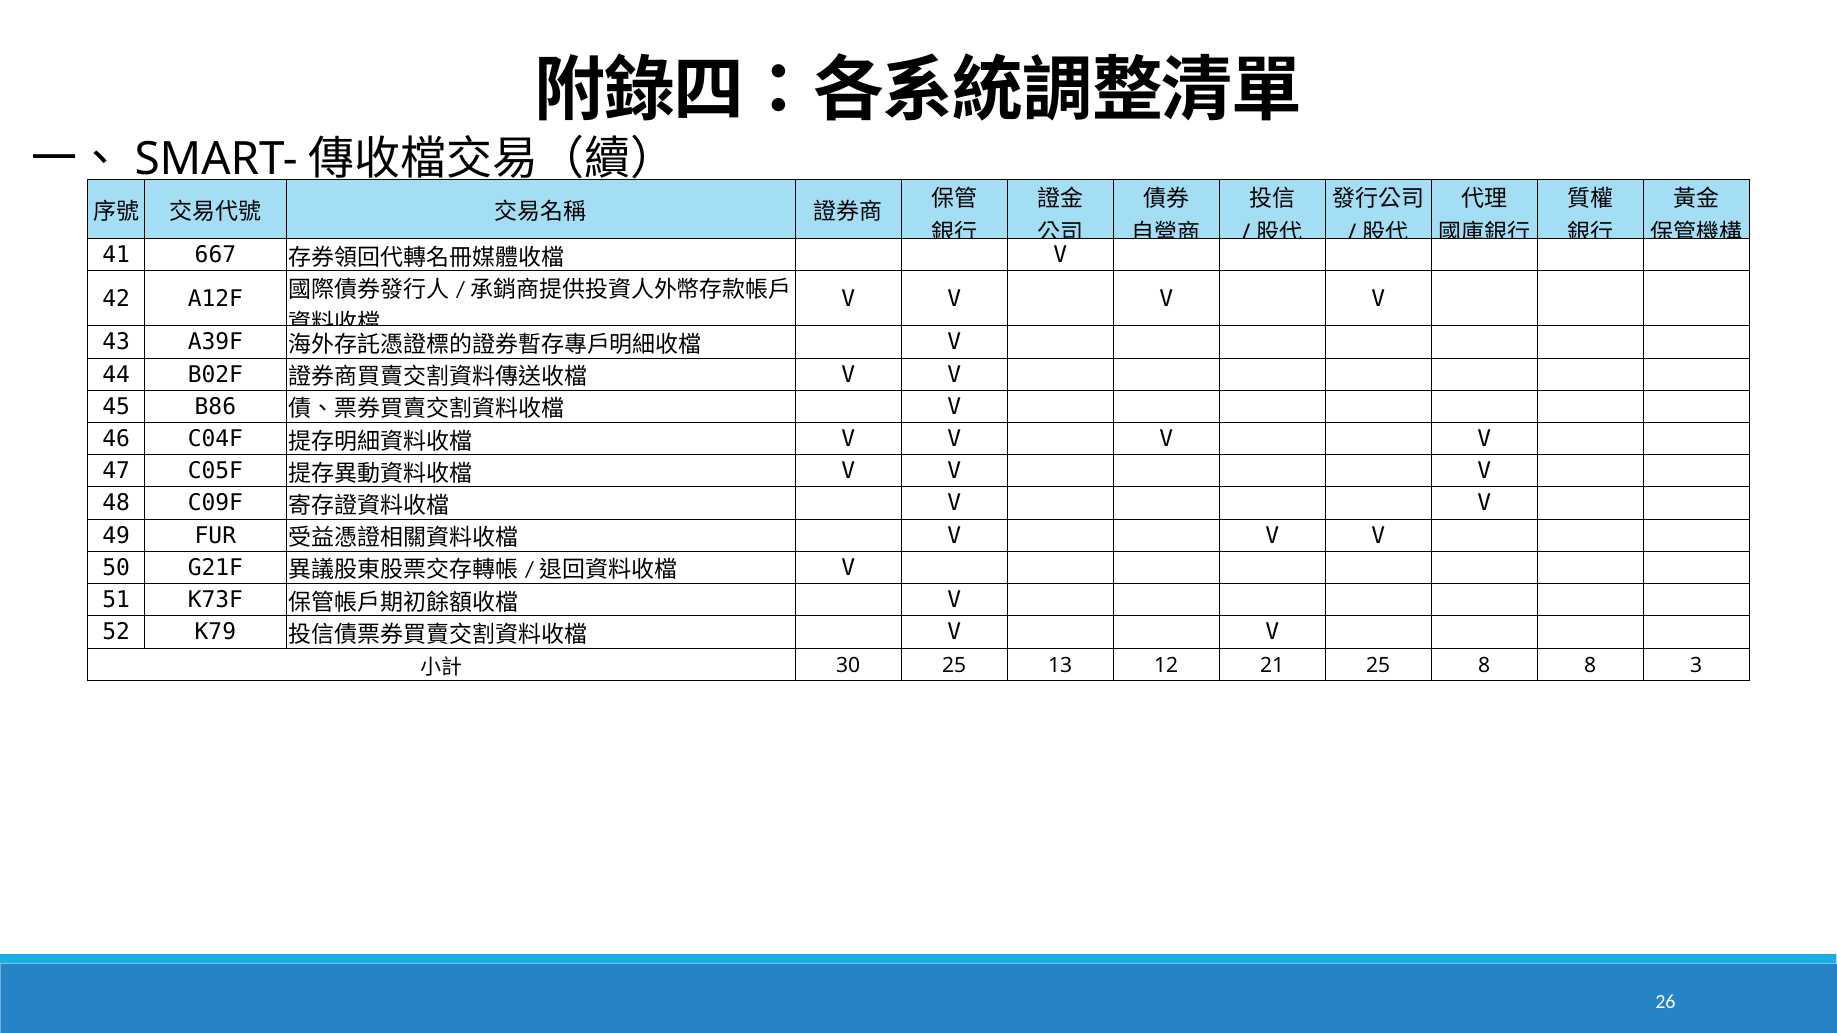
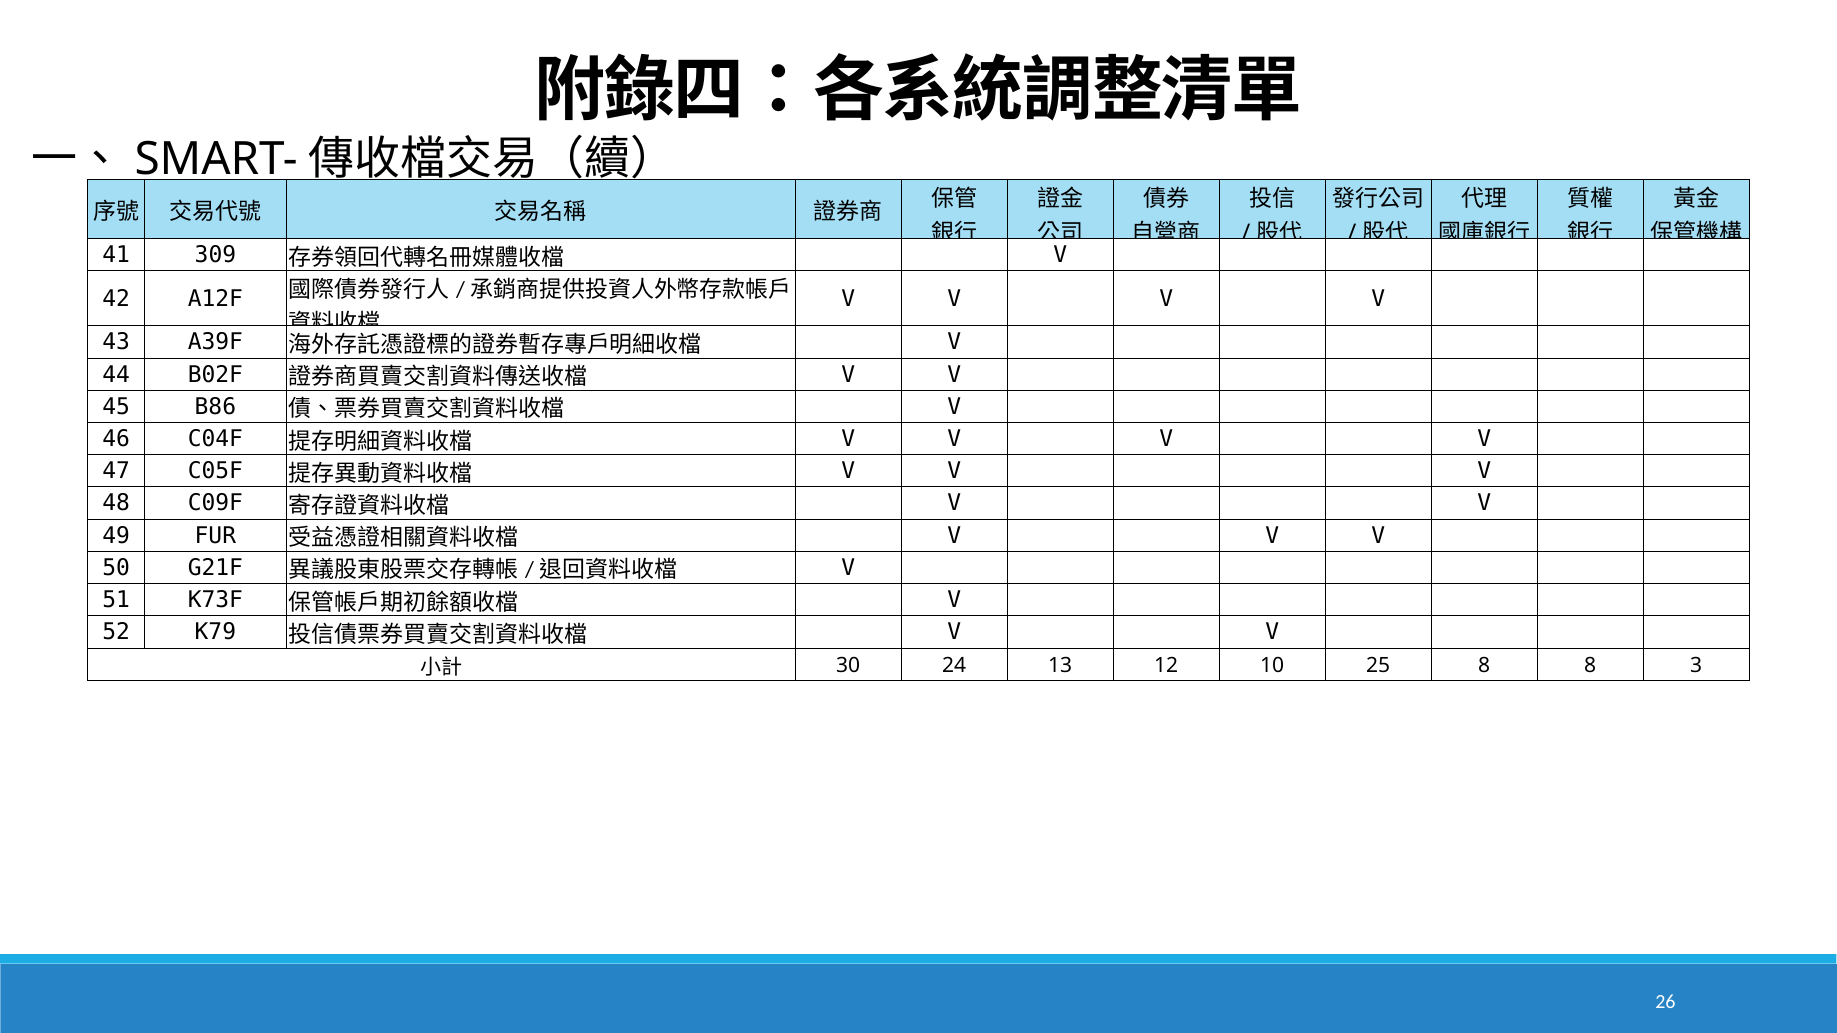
667: 667 -> 309
30 25: 25 -> 24
21: 21 -> 10
